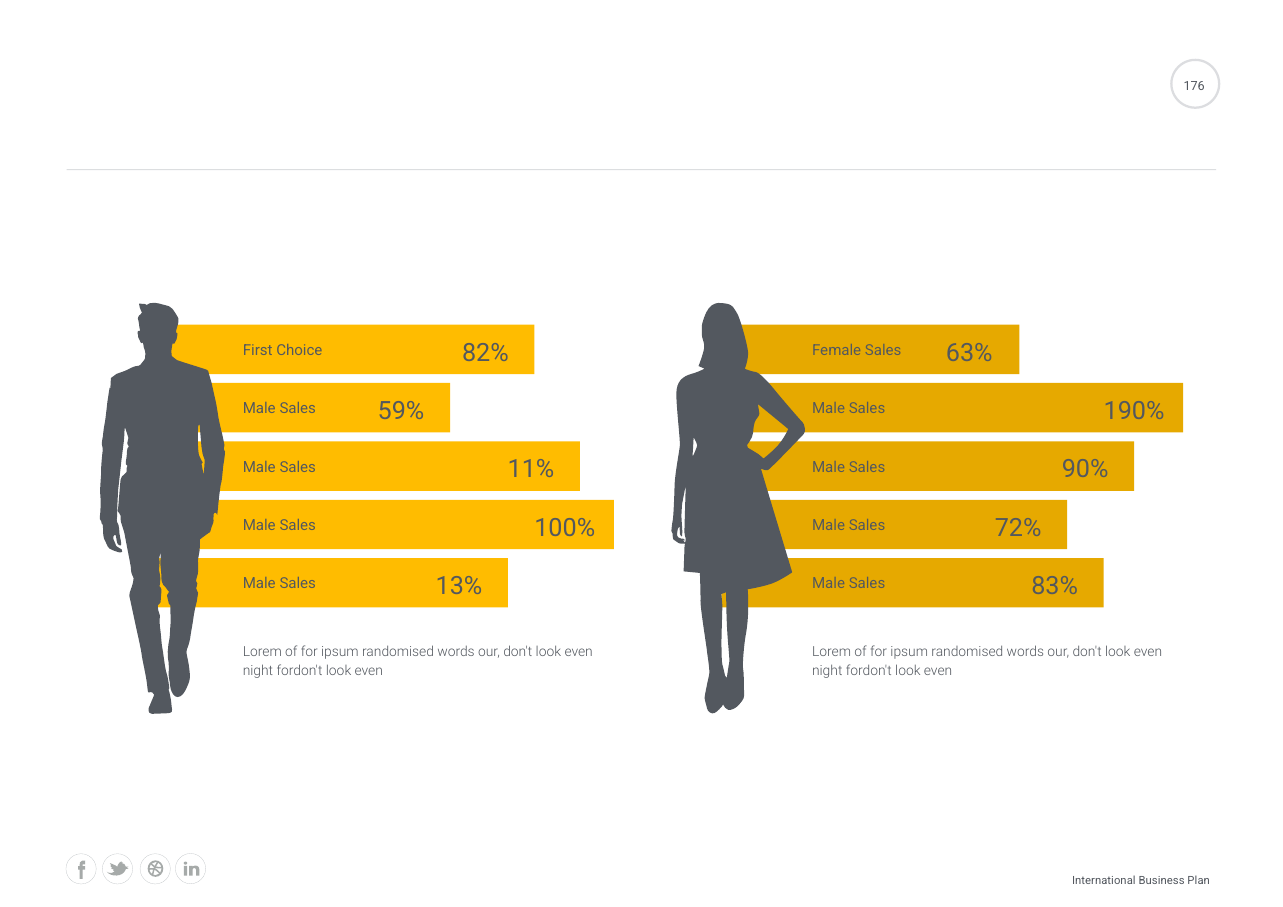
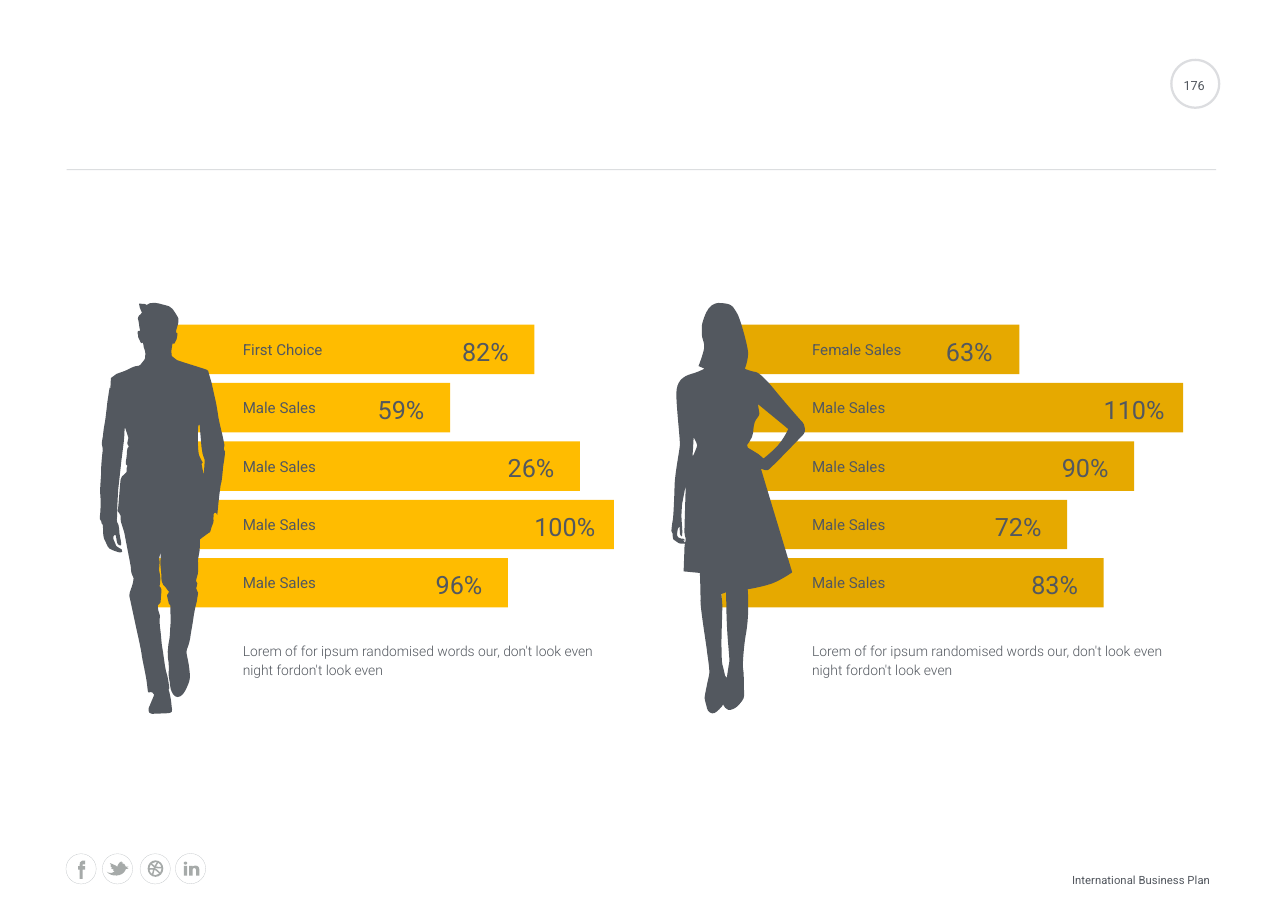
190%: 190% -> 110%
11%: 11% -> 26%
13%: 13% -> 96%
